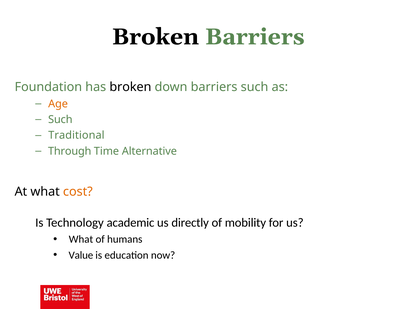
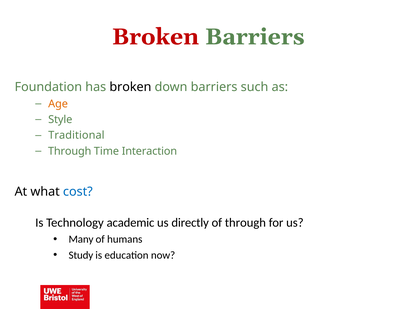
Broken at (155, 37) colour: black -> red
Such at (60, 120): Such -> Style
Alternative: Alternative -> Interaction
cost colour: orange -> blue
of mobility: mobility -> through
What at (81, 240): What -> Many
Value: Value -> Study
